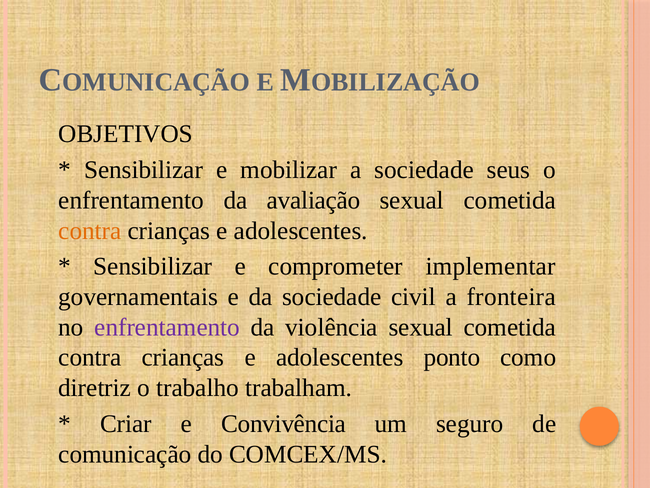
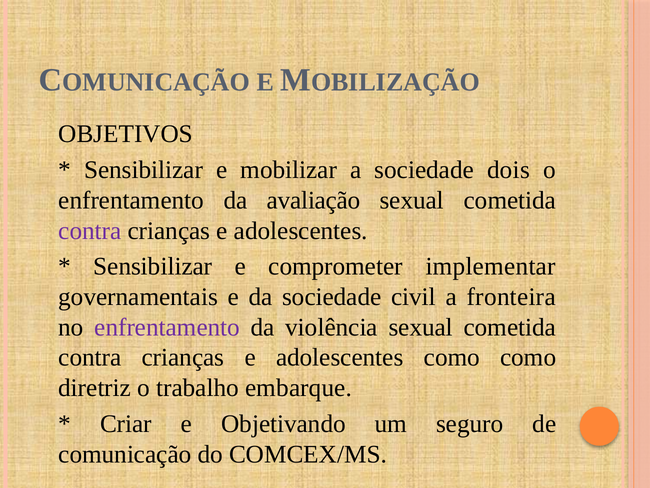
seus: seus -> dois
contra at (90, 230) colour: orange -> purple
adolescentes ponto: ponto -> como
trabalham: trabalham -> embarque
Convivência: Convivência -> Objetivando
